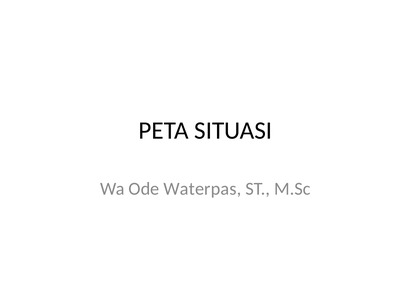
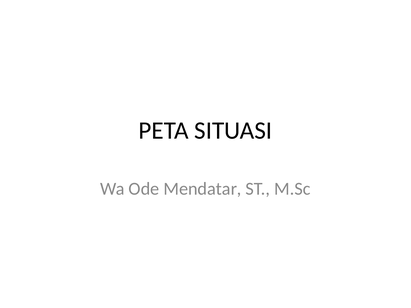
Waterpas: Waterpas -> Mendatar
